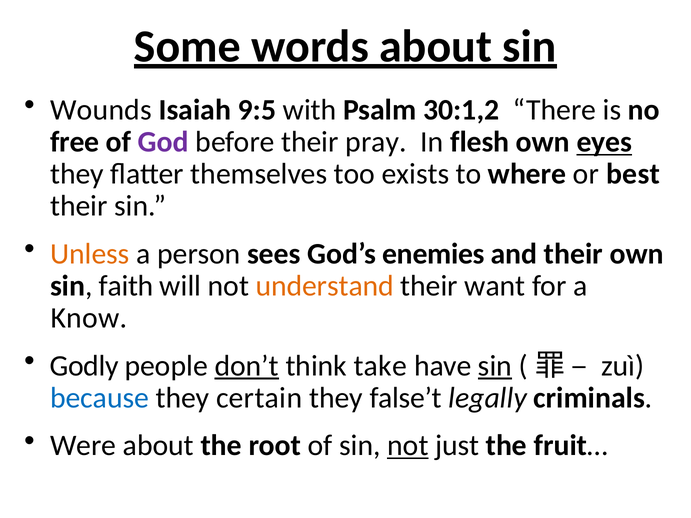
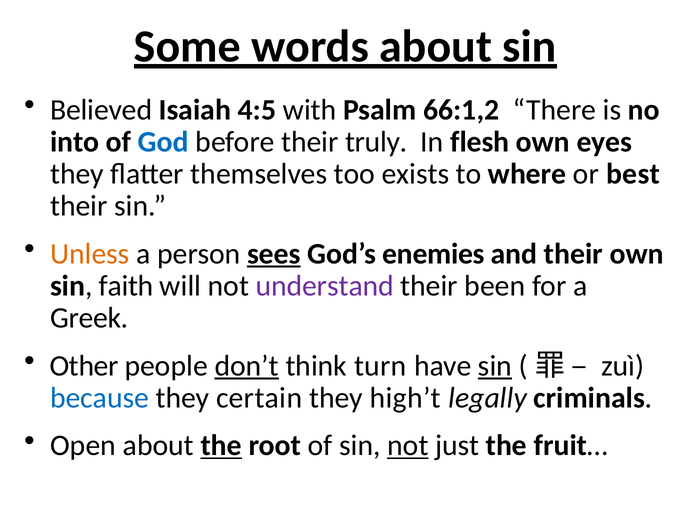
Wounds: Wounds -> Believed
9:5: 9:5 -> 4:5
30:1,2: 30:1,2 -> 66:1,2
free: free -> into
God colour: purple -> blue
pray: pray -> truly
eyes underline: present -> none
sees underline: none -> present
understand colour: orange -> purple
want: want -> been
Know: Know -> Greek
Godly: Godly -> Other
take: take -> turn
false’t: false’t -> high’t
Were: Were -> Open
the at (221, 446) underline: none -> present
